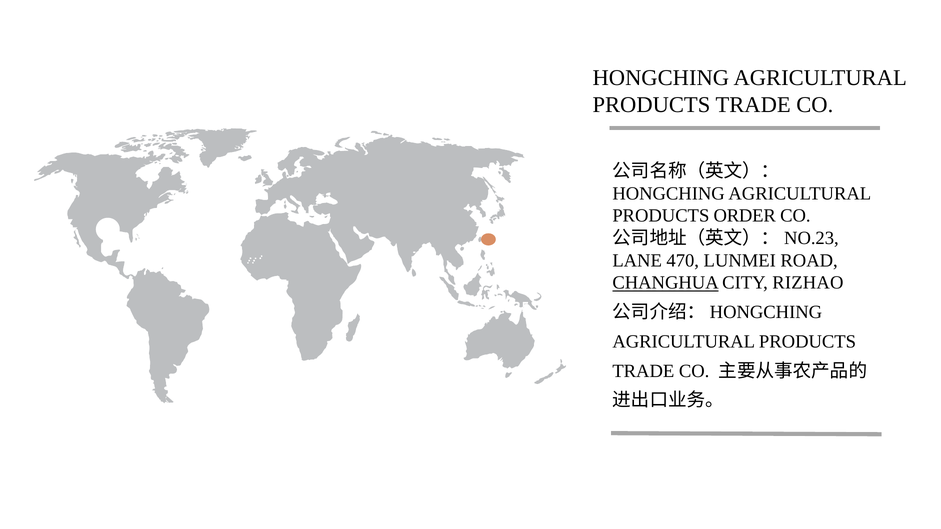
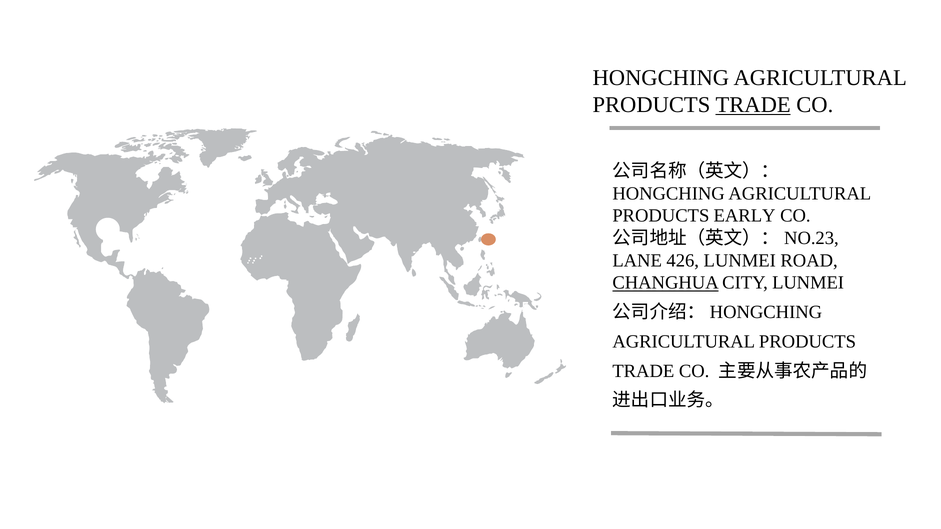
TRADE at (753, 105) underline: none -> present
ORDER: ORDER -> EARLY
470: 470 -> 426
CITY RIZHAO: RIZHAO -> LUNMEI
